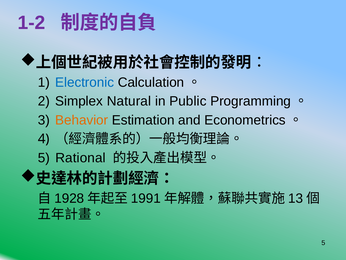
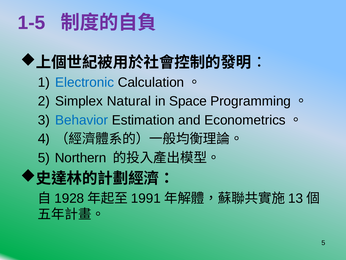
1-2: 1-2 -> 1-5
Public: Public -> Space
Behavior colour: orange -> blue
Rational: Rational -> Northern
